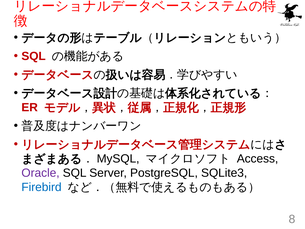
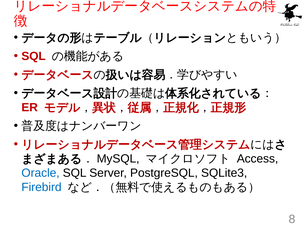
Oracle colour: purple -> blue
